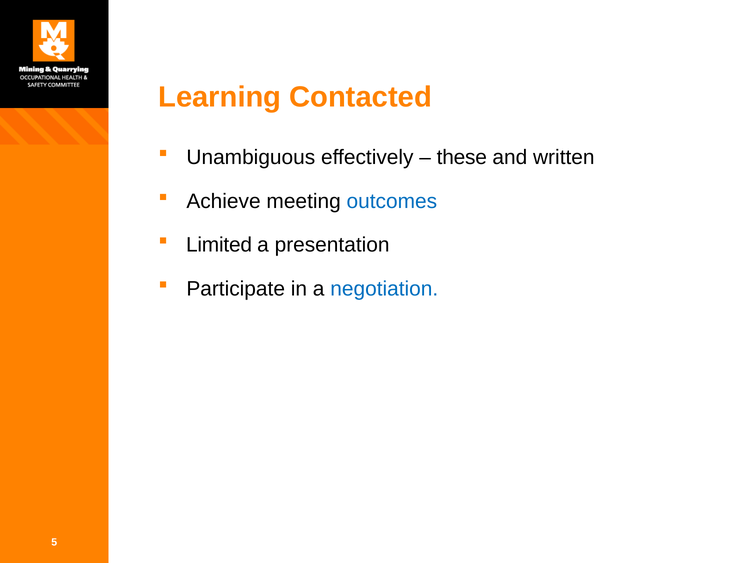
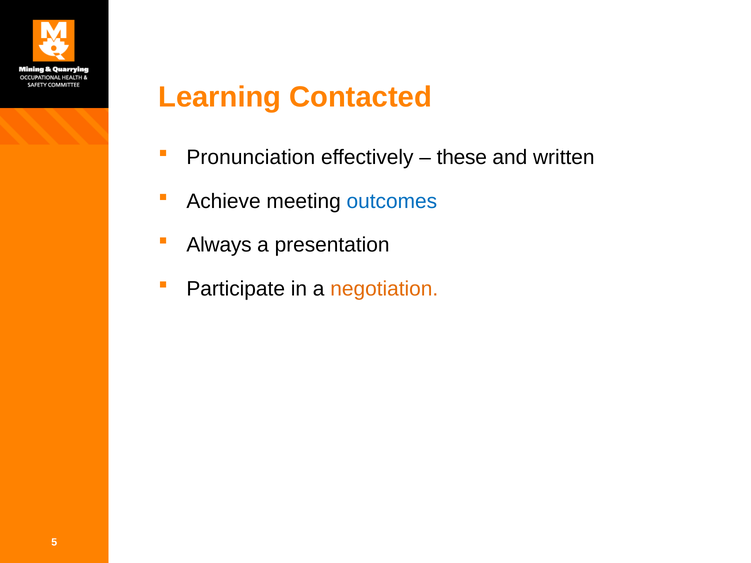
Unambiguous: Unambiguous -> Pronunciation
Limited: Limited -> Always
negotiation colour: blue -> orange
